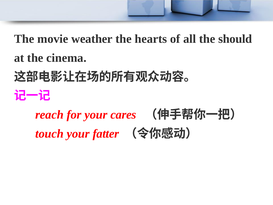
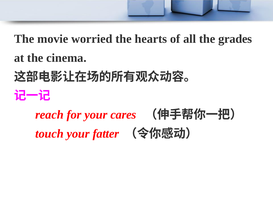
weather: weather -> worried
should: should -> grades
